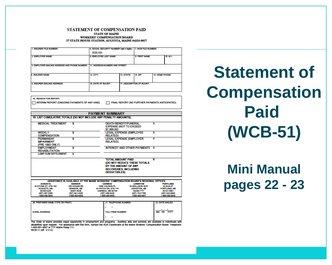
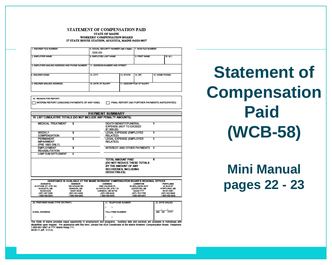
WCB-51: WCB-51 -> WCB-58
